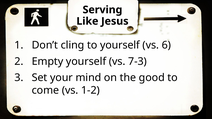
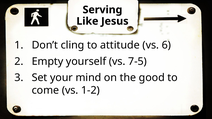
to yourself: yourself -> attitude
7-3: 7-3 -> 7-5
